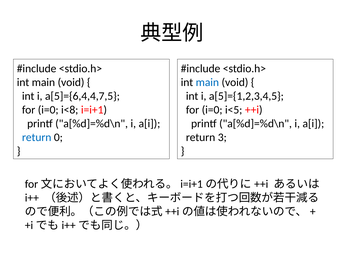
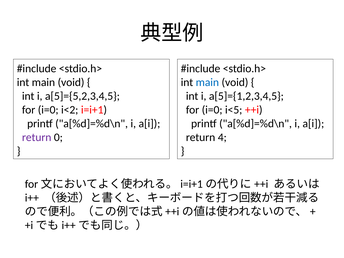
a[5]={6,4,4,7,5: a[5]={6,4,4,7,5 -> a[5]={5,2,3,4,5
i<8: i<8 -> i<2
return at (37, 137) colour: blue -> purple
3: 3 -> 4
